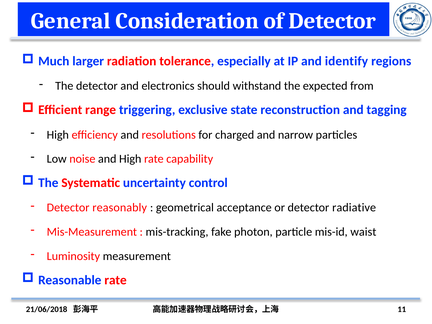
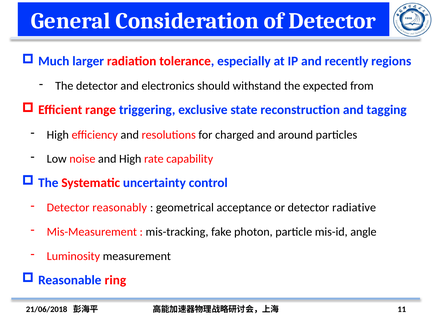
identify: identify -> recently
narrow: narrow -> around
waist: waist -> angle
Reasonable rate: rate -> ring
